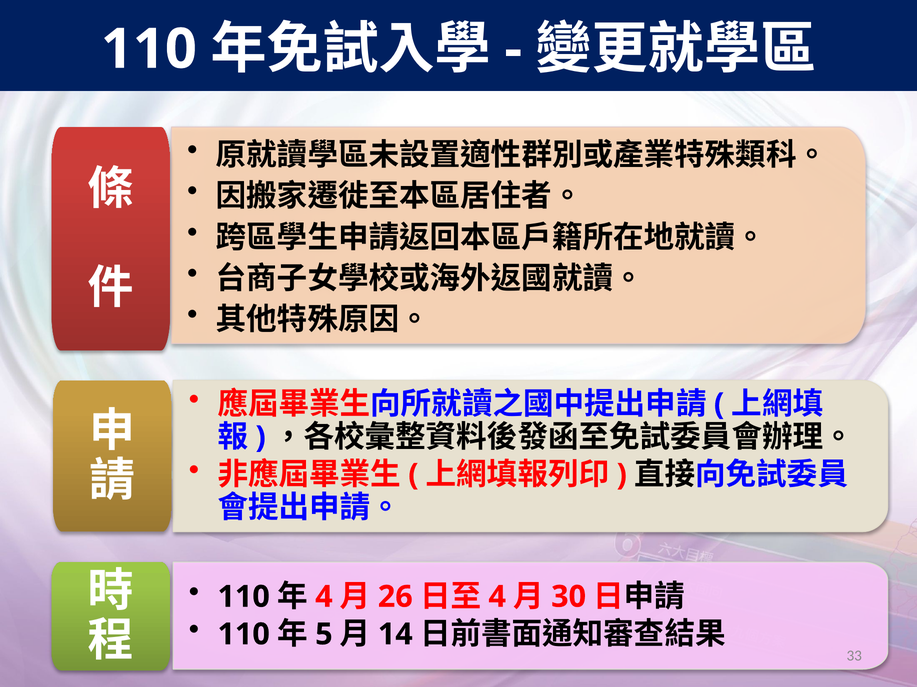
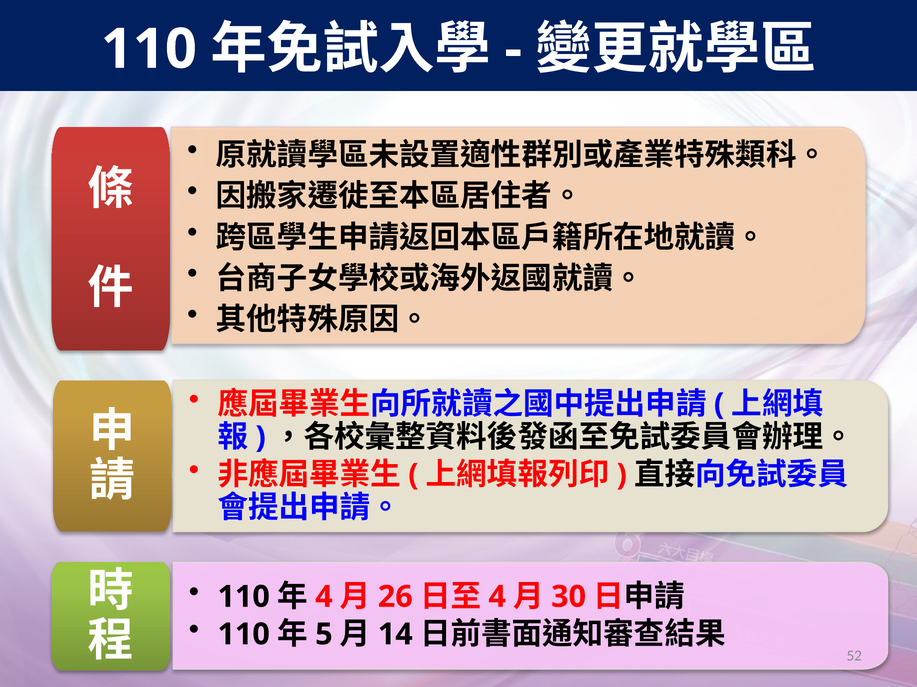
33: 33 -> 52
